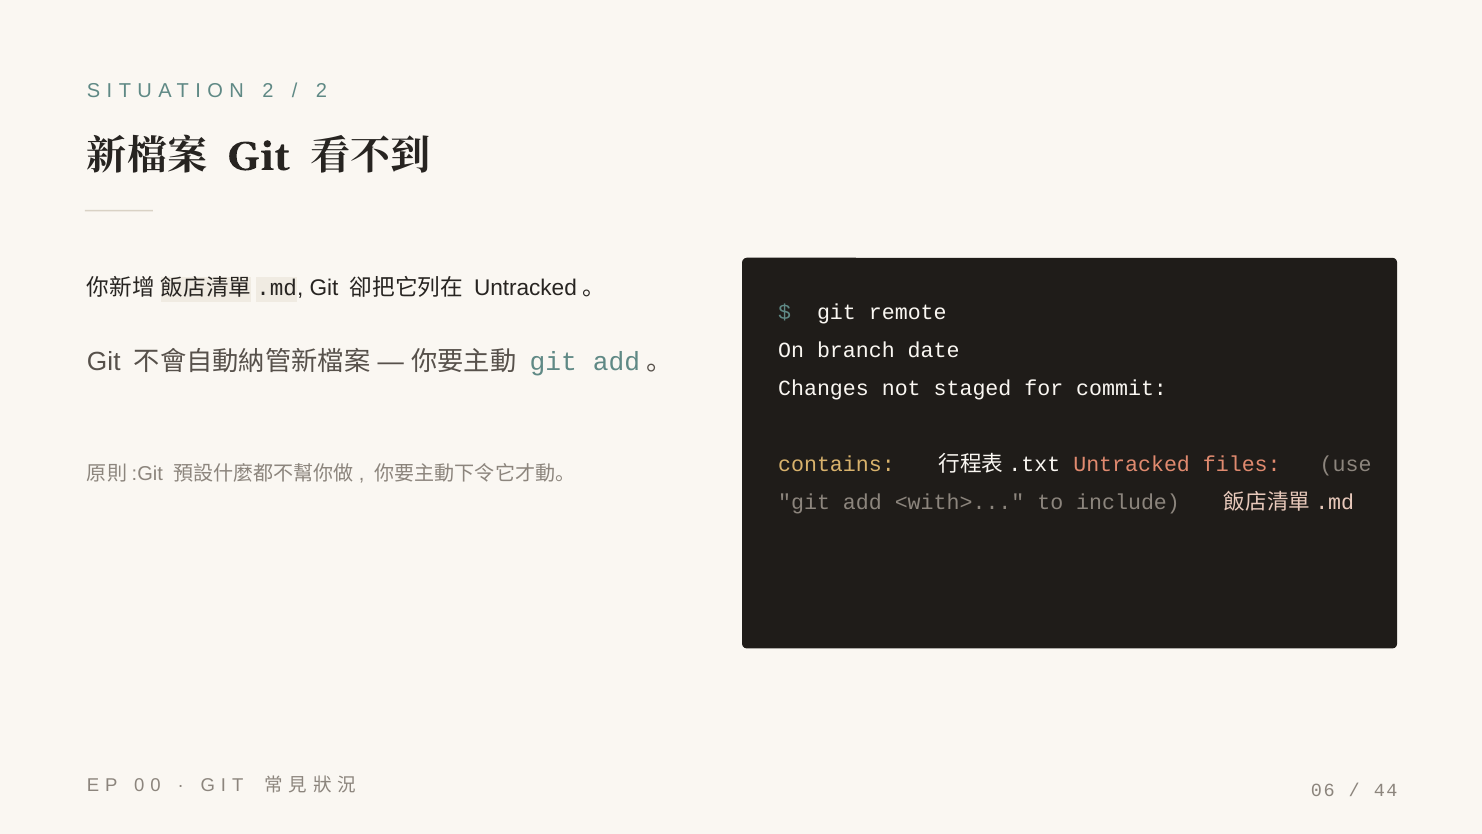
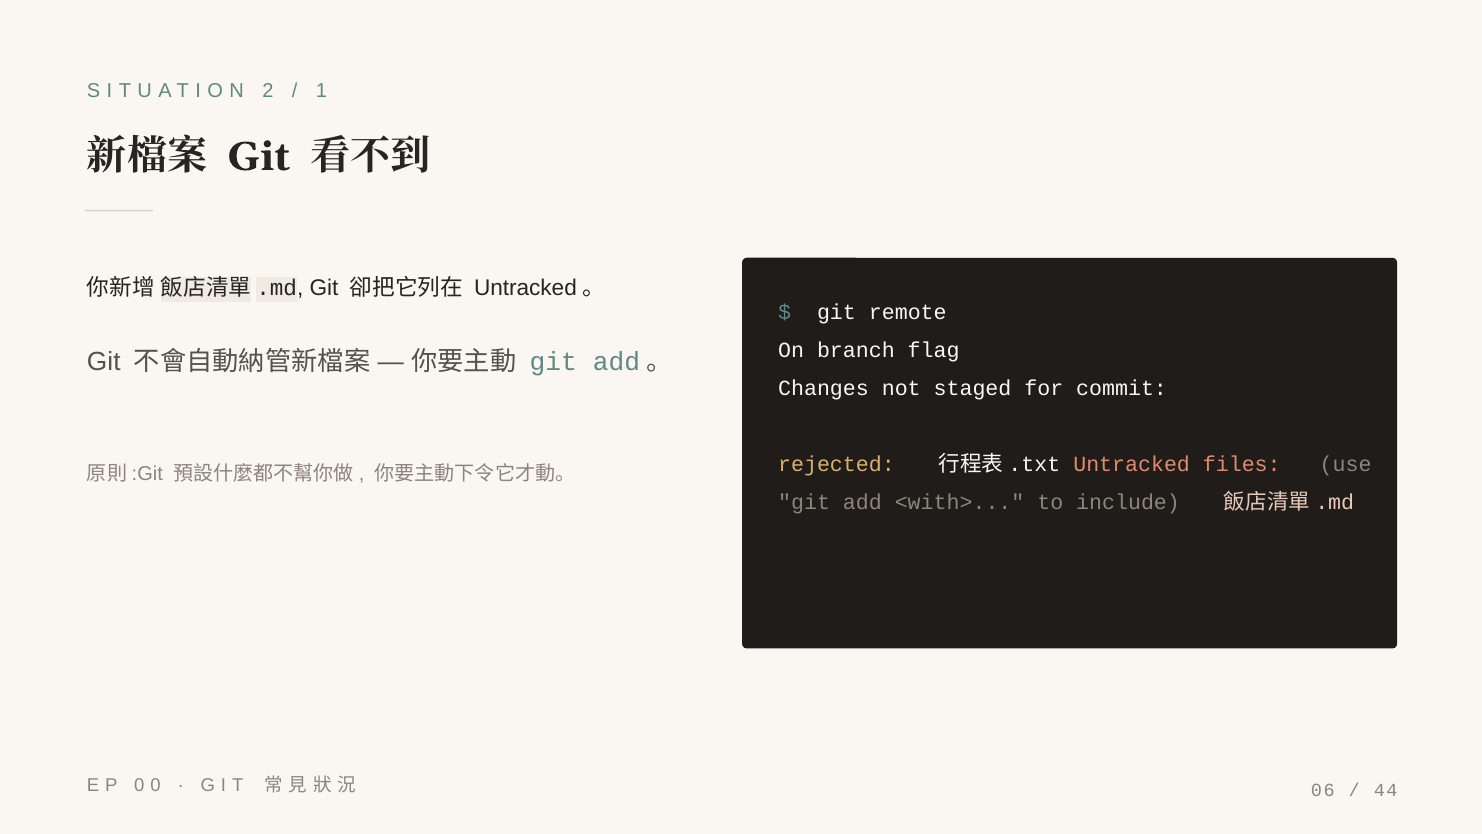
2 at (322, 91): 2 -> 1
date: date -> flag
contains: contains -> rejected
